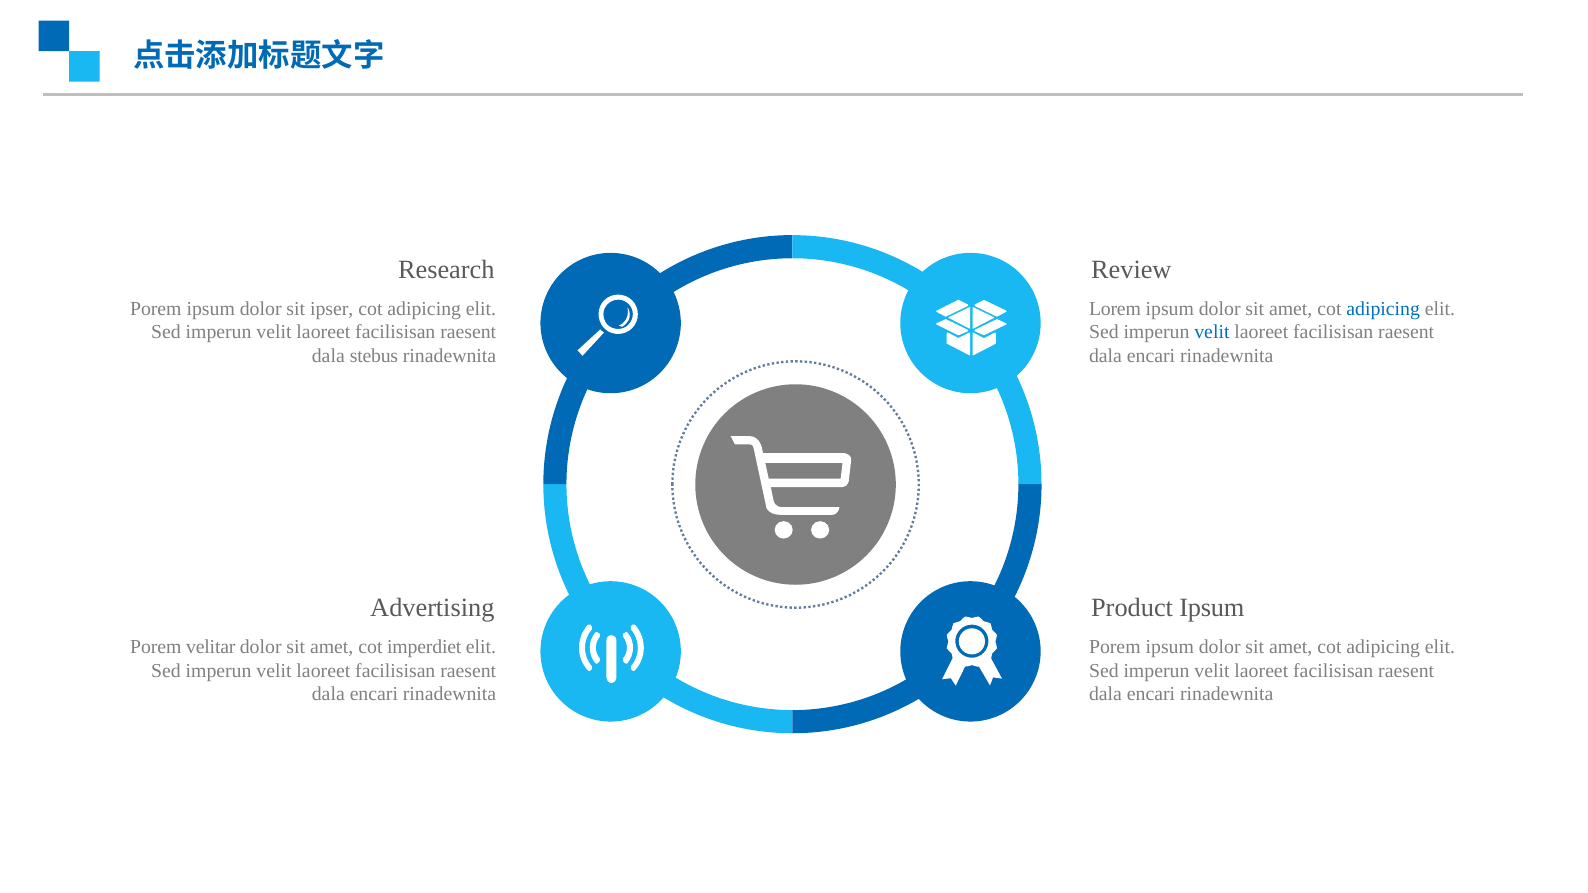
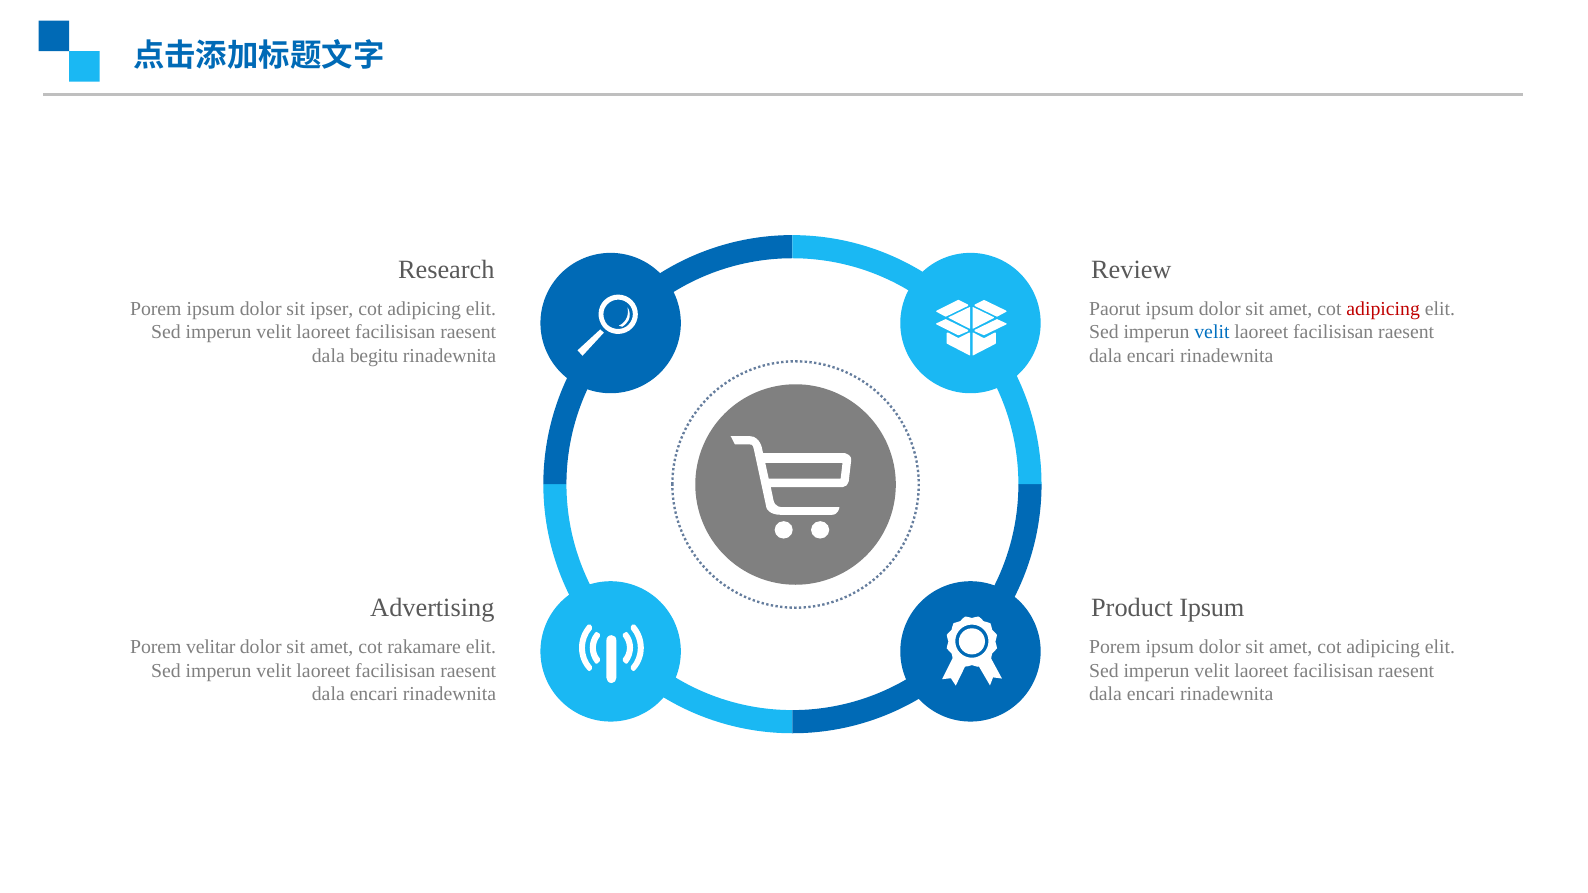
Lorem: Lorem -> Paorut
adipicing at (1383, 309) colour: blue -> red
stebus: stebus -> begitu
imperdiet: imperdiet -> rakamare
